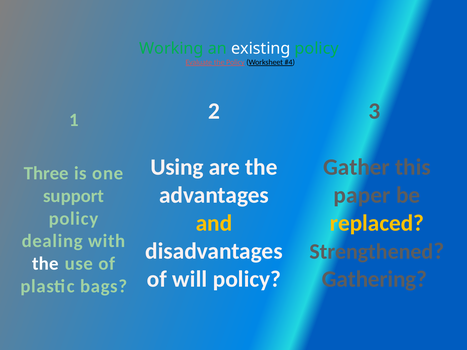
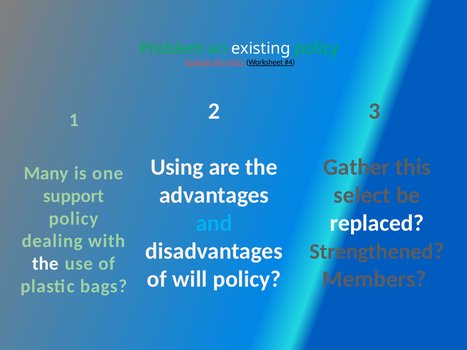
Working: Working -> Problem
Three: Three -> Many
paper: paper -> select
and colour: yellow -> light blue
replaced colour: yellow -> white
Gathering: Gathering -> Members
